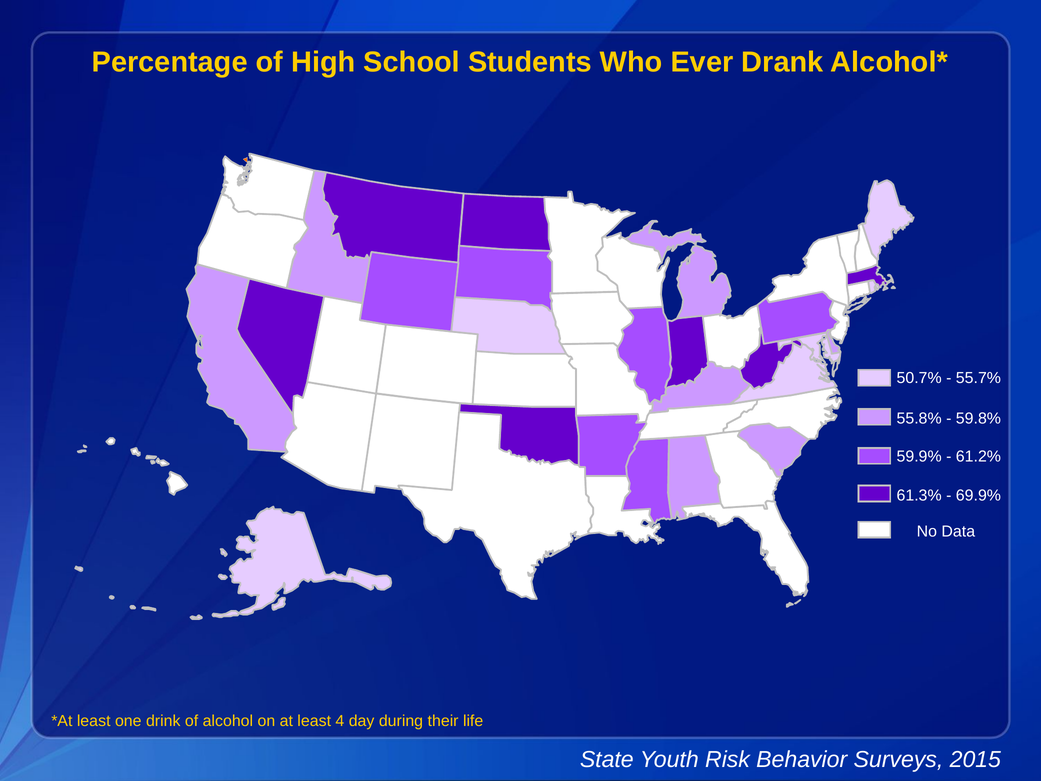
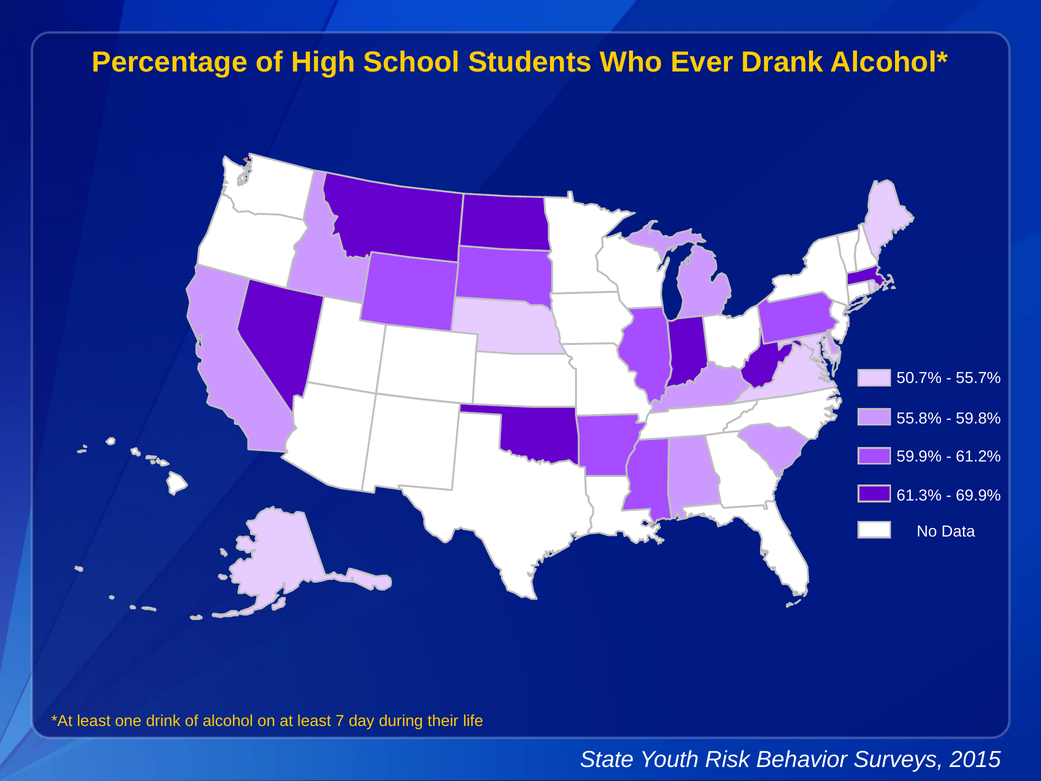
4: 4 -> 7
